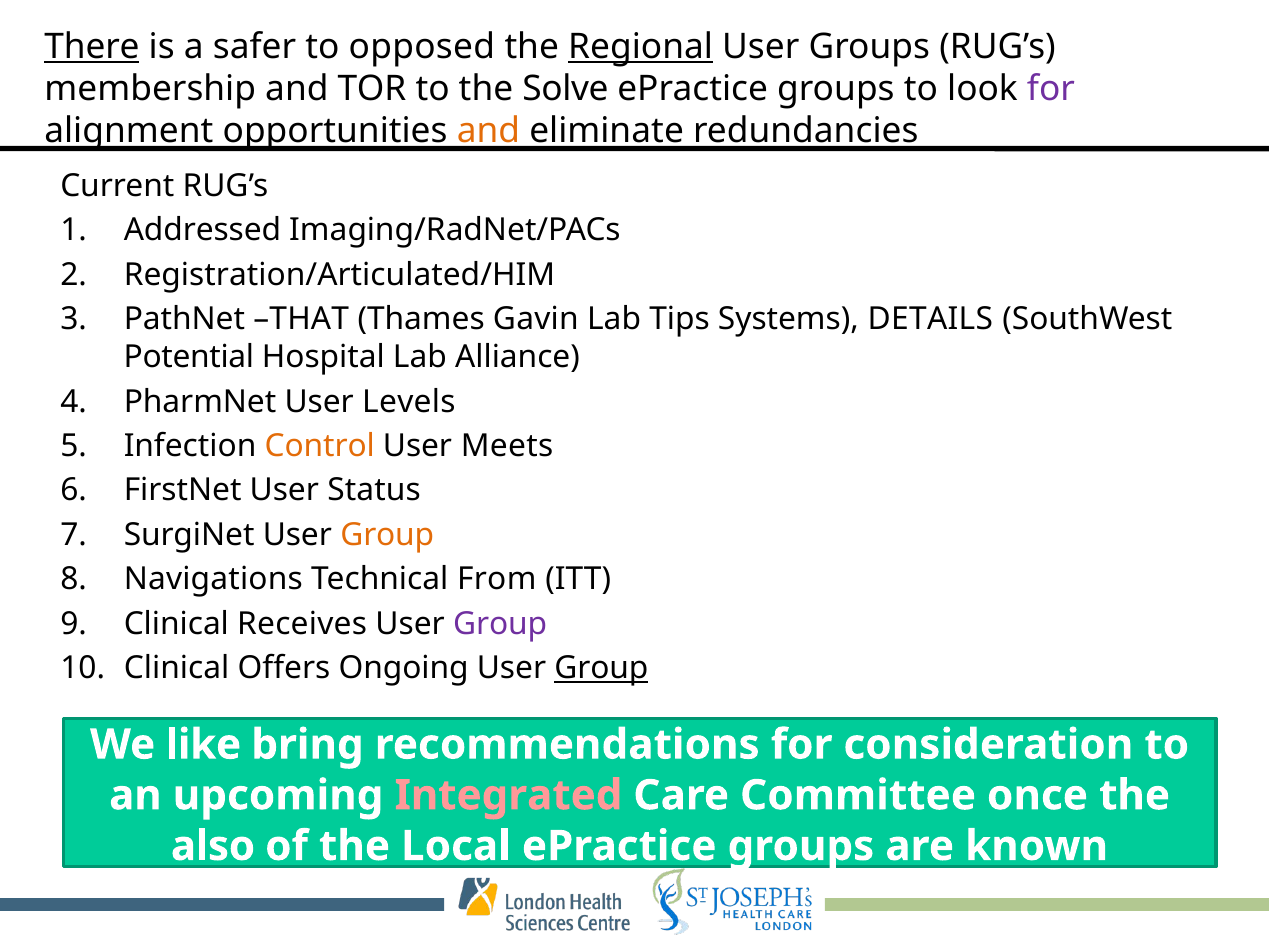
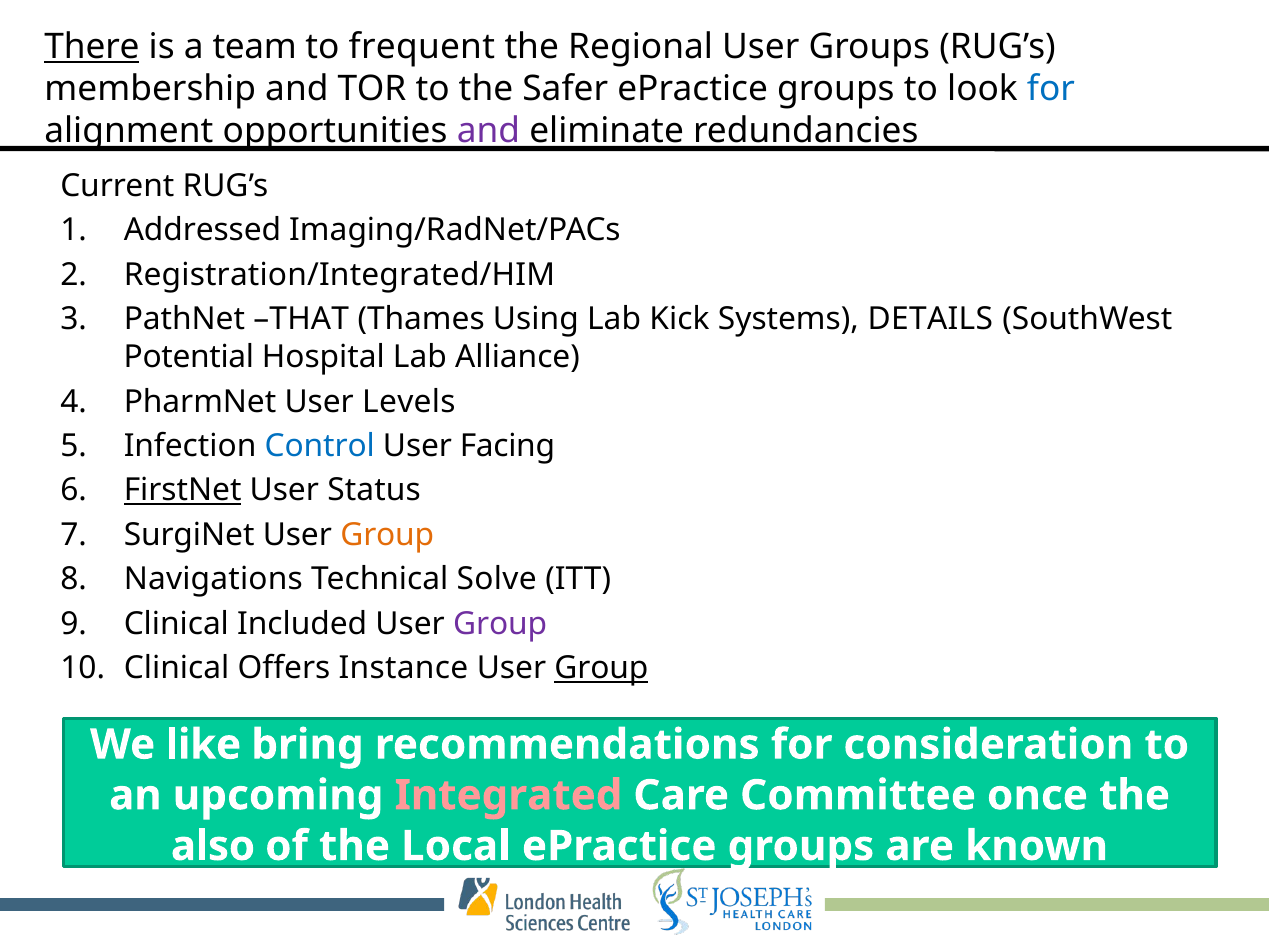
safer: safer -> team
opposed: opposed -> frequent
Regional underline: present -> none
Solve: Solve -> Safer
for at (1051, 89) colour: purple -> blue
and at (488, 131) colour: orange -> purple
Registration/Articulated/HIM: Registration/Articulated/HIM -> Registration/Integrated/HIM
Gavin: Gavin -> Using
Tips: Tips -> Kick
Control colour: orange -> blue
Meets: Meets -> Facing
FirstNet underline: none -> present
From: From -> Solve
Receives: Receives -> Included
Ongoing: Ongoing -> Instance
